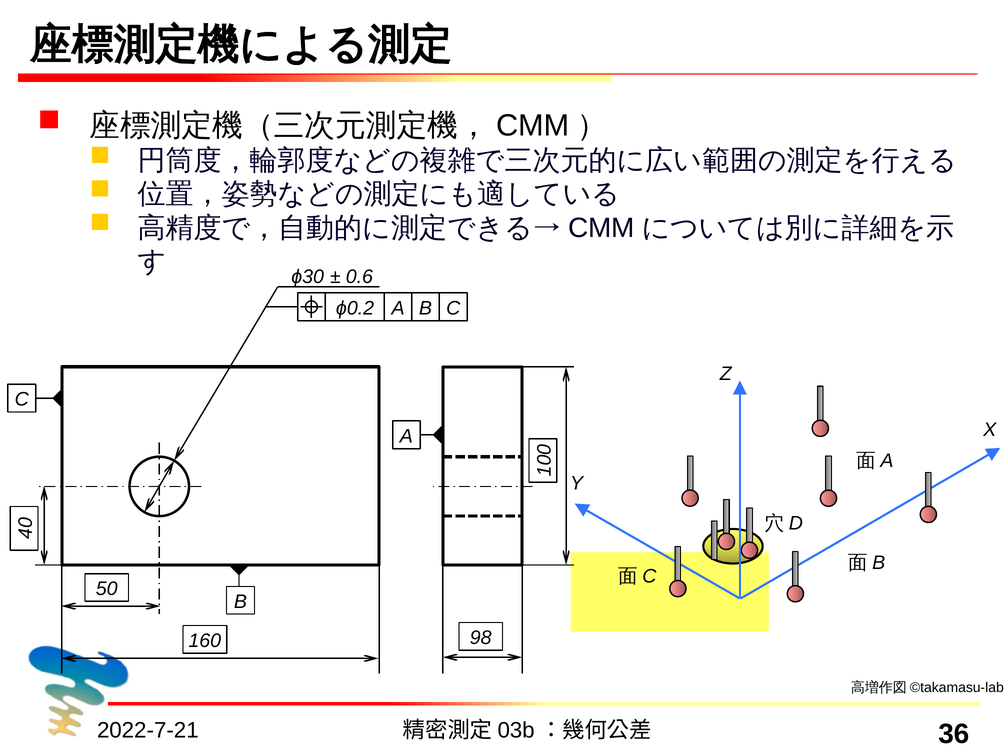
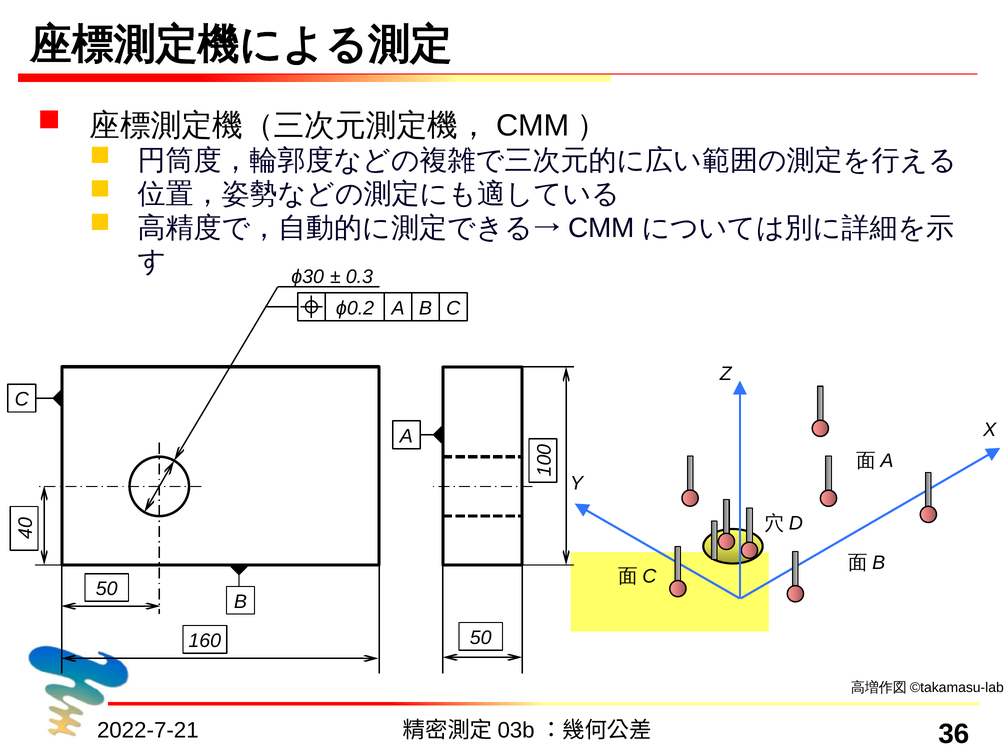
0.6: 0.6 -> 0.3
160 98: 98 -> 50
